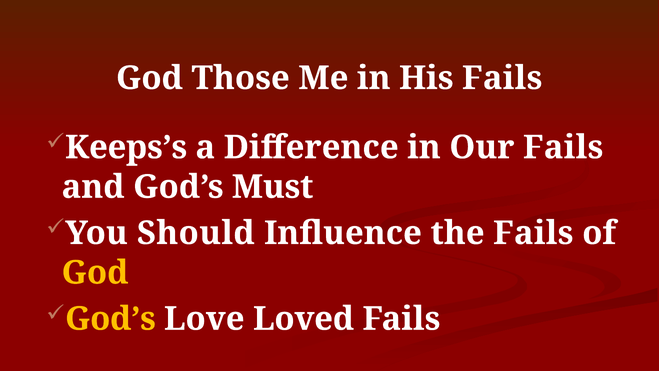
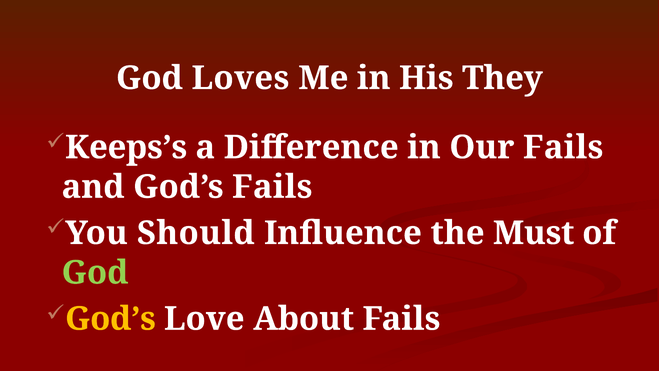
Those: Those -> Loves
His Fails: Fails -> They
God’s Must: Must -> Fails
the Fails: Fails -> Must
God at (95, 273) colour: yellow -> light green
Loved: Loved -> About
